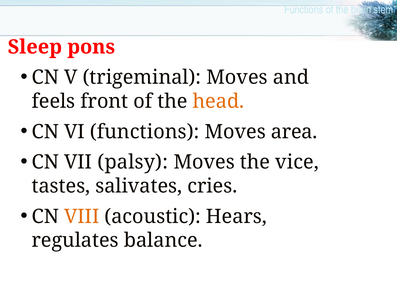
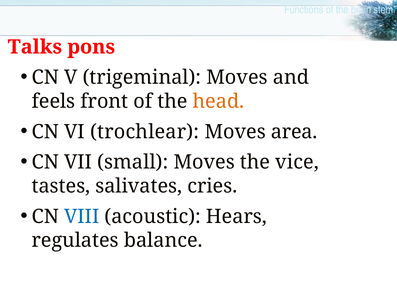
Sleep: Sleep -> Talks
VI functions: functions -> trochlear
palsy: palsy -> small
VIII colour: orange -> blue
